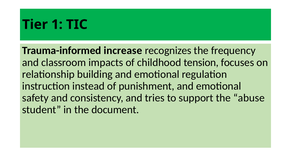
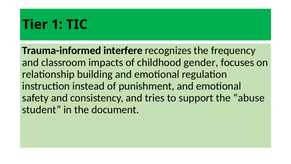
increase: increase -> interfere
tension: tension -> gender
